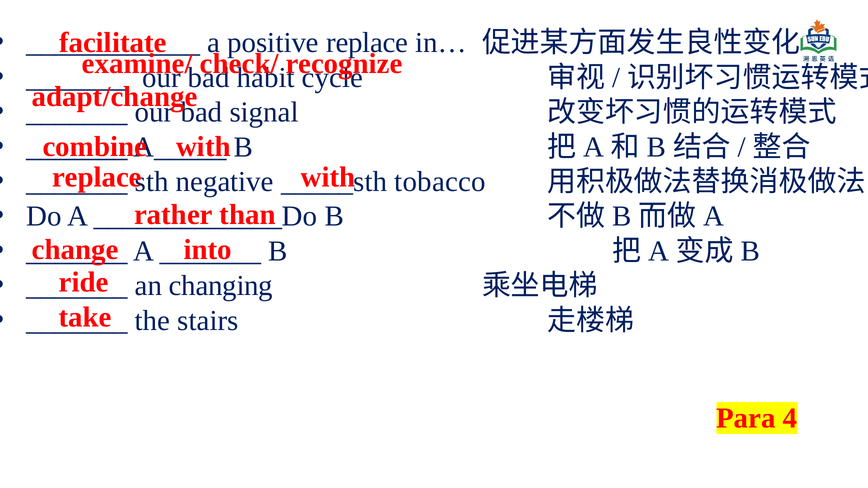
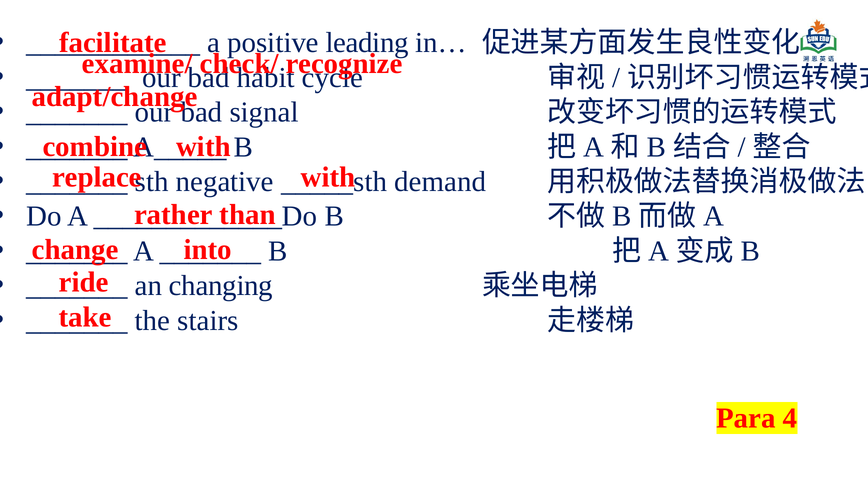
positive replace: replace -> leading
tobacco: tobacco -> demand
